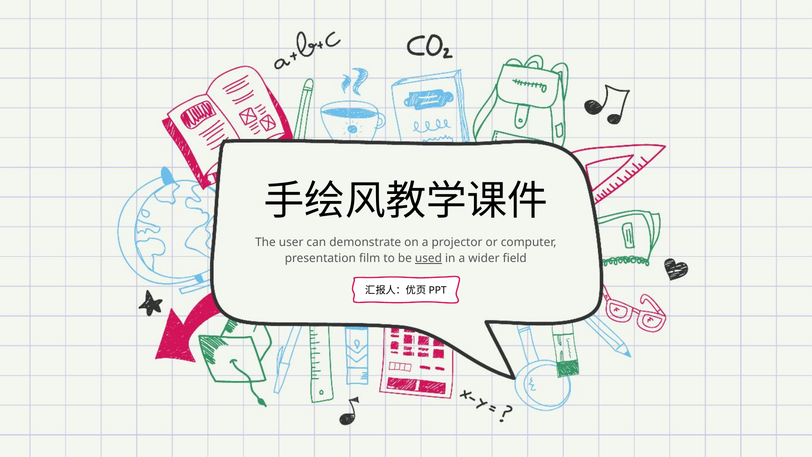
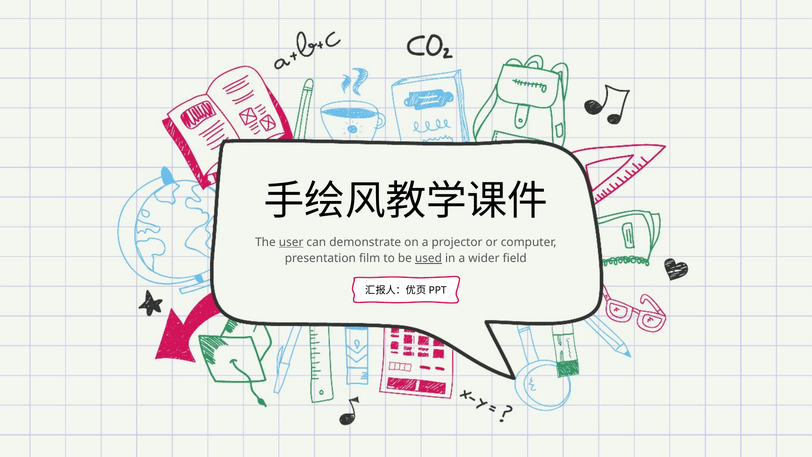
user underline: none -> present
